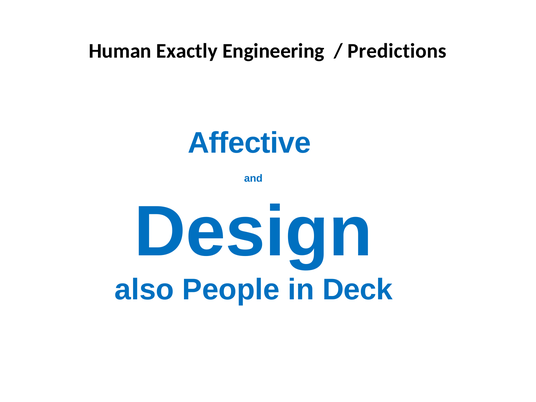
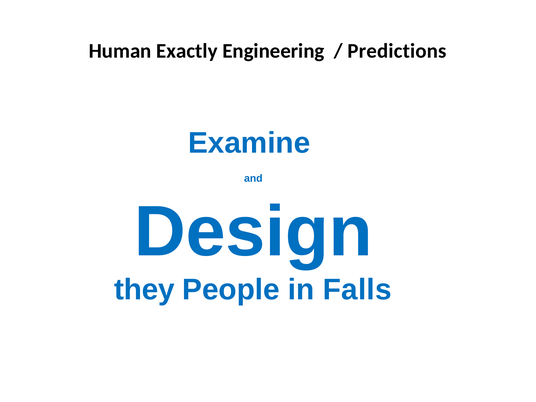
Affective: Affective -> Examine
also: also -> they
Deck: Deck -> Falls
